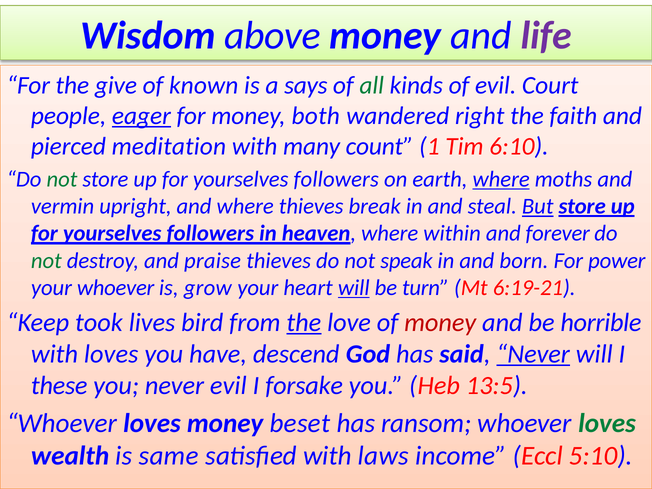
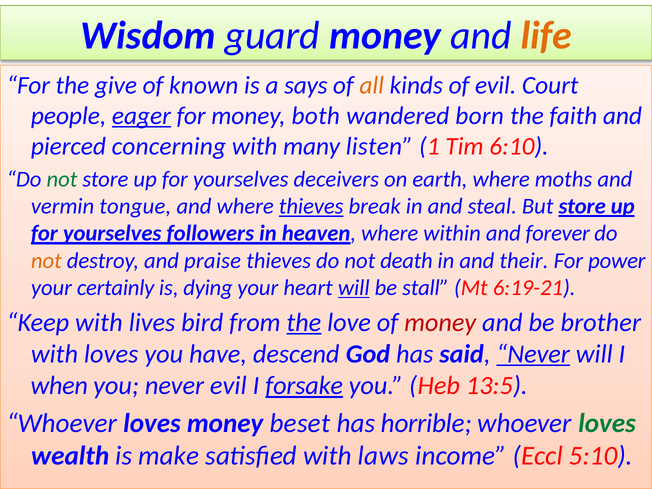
above: above -> guard
life colour: purple -> orange
all colour: green -> orange
right: right -> born
meditation: meditation -> concerning
count: count -> listen
followers at (336, 179): followers -> deceivers
where at (501, 179) underline: present -> none
upright: upright -> tongue
thieves at (311, 206) underline: none -> present
But underline: present -> none
not at (46, 261) colour: green -> orange
speak: speak -> death
born: born -> their
your whoever: whoever -> certainly
grow: grow -> dying
turn: turn -> stall
Keep took: took -> with
horrible: horrible -> brother
these: these -> when
forsake underline: none -> present
ransom: ransom -> horrible
same: same -> make
